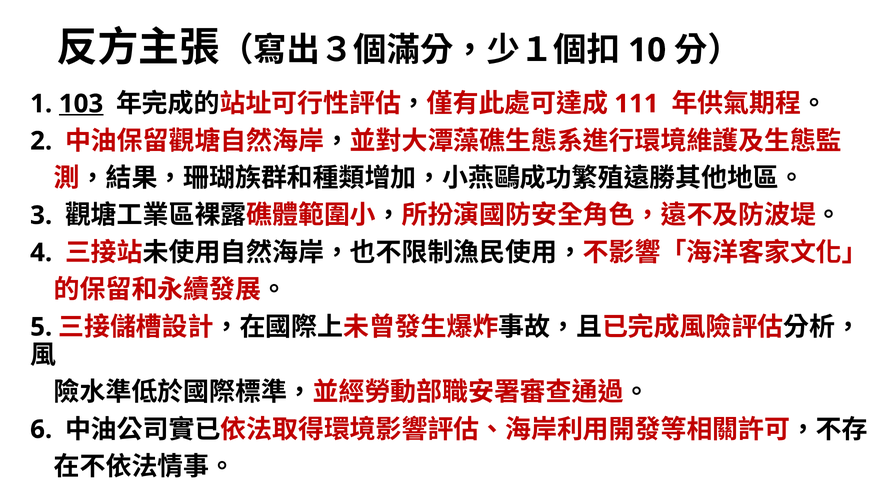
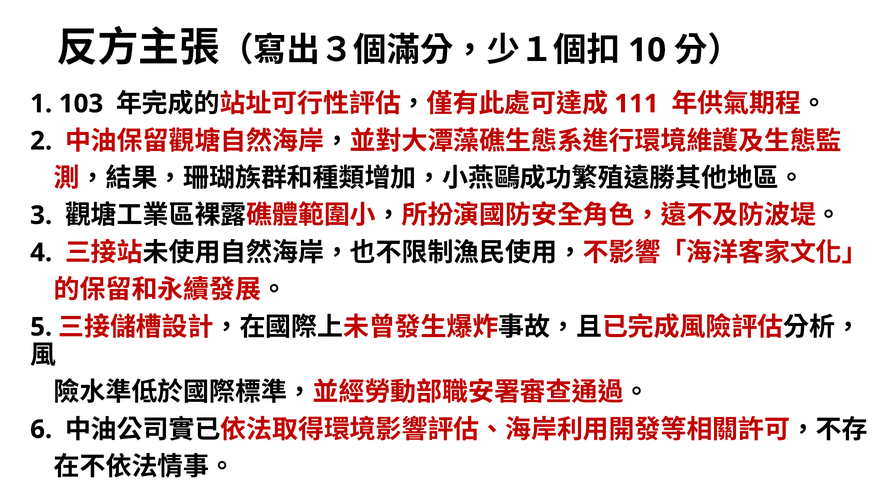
103 underline: present -> none
